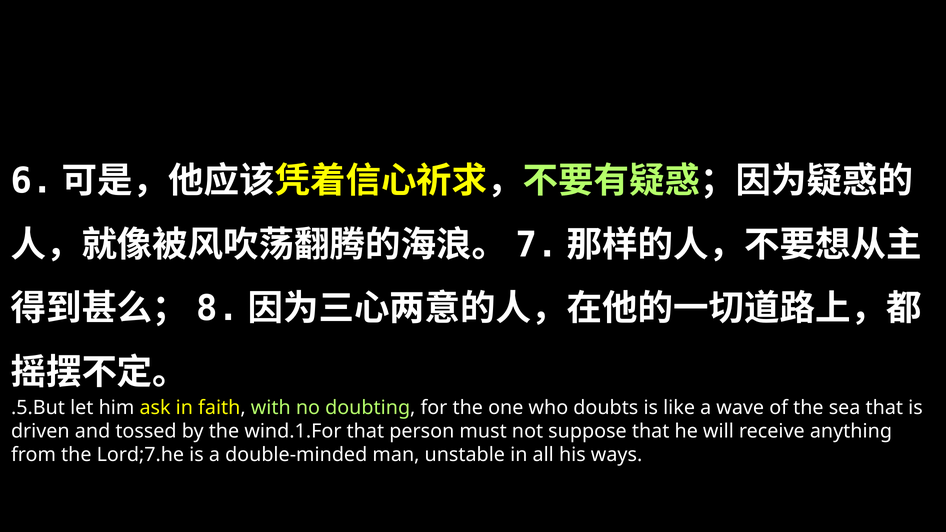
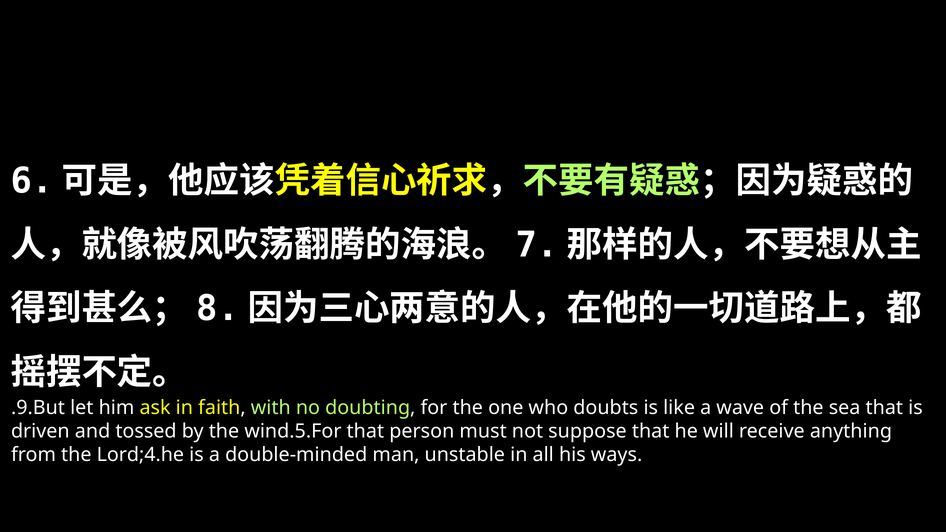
.5.But: .5.But -> .9.But
wind.1.For: wind.1.For -> wind.5.For
Lord;7.he: Lord;7.he -> Lord;4.he
